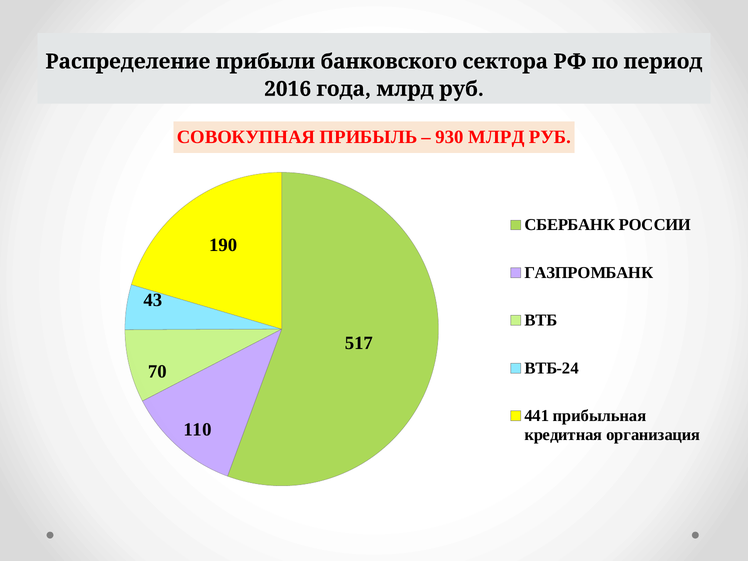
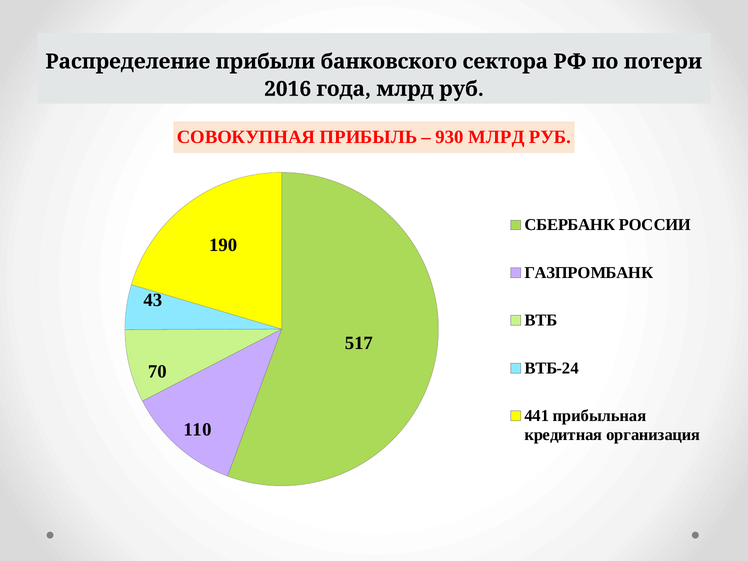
период: период -> потери
